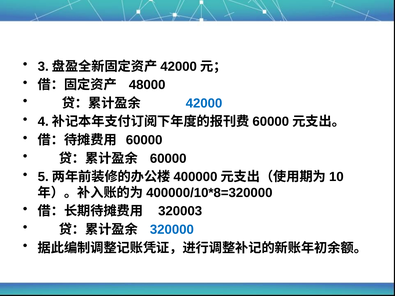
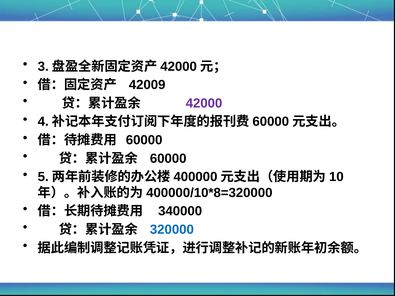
48000: 48000 -> 42009
42000 colour: blue -> purple
320003: 320003 -> 340000
